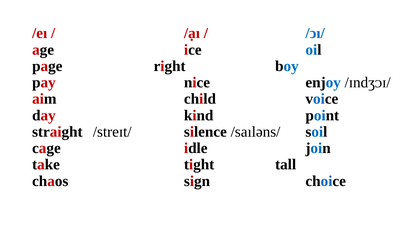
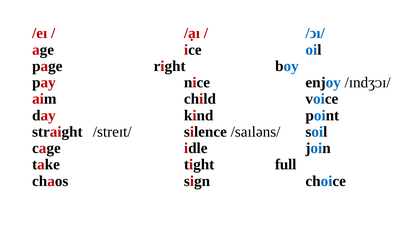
tall: tall -> full
